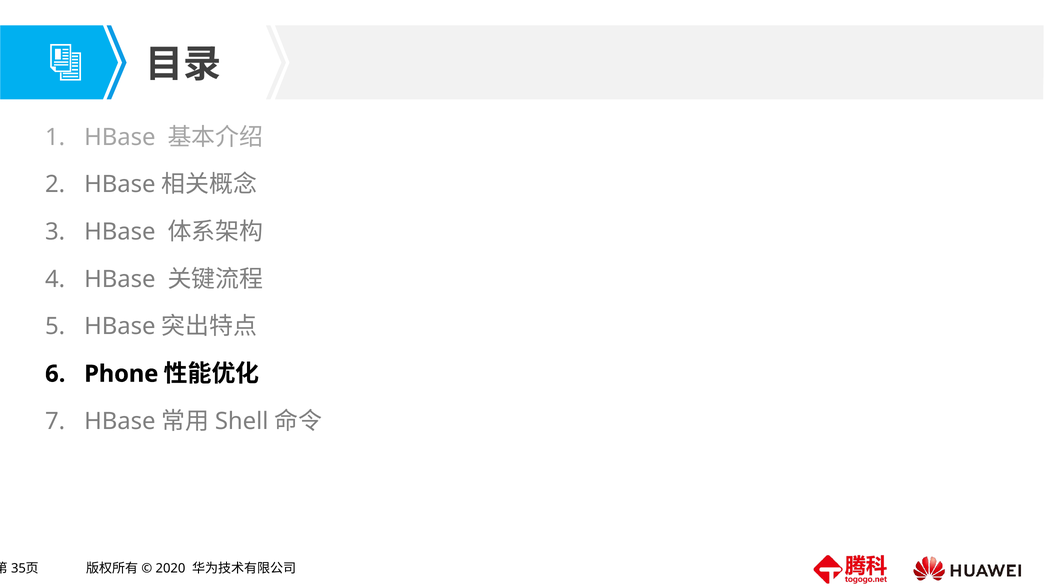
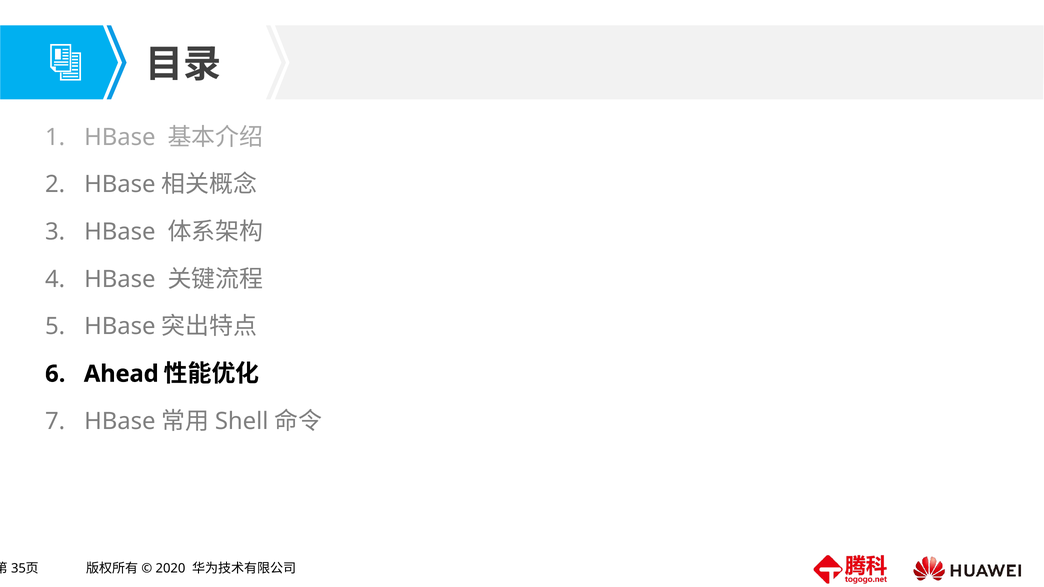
Phone: Phone -> Ahead
